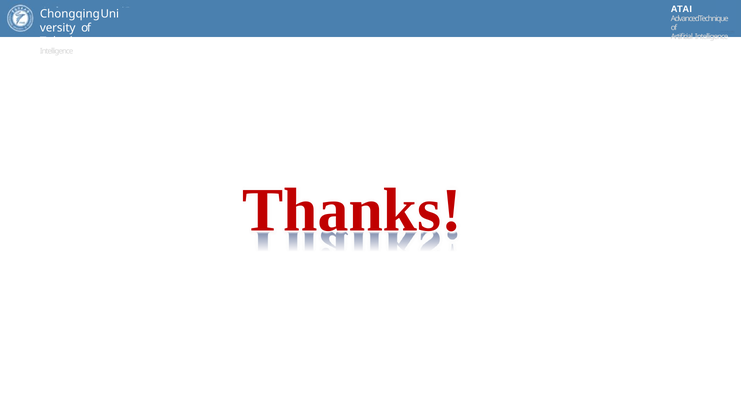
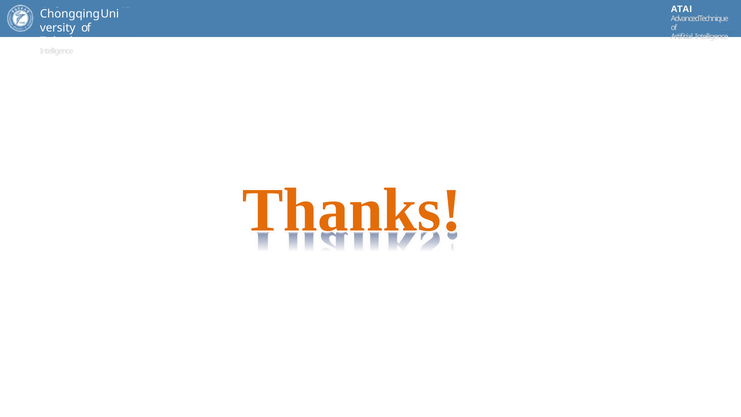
Thanks colour: red -> orange
